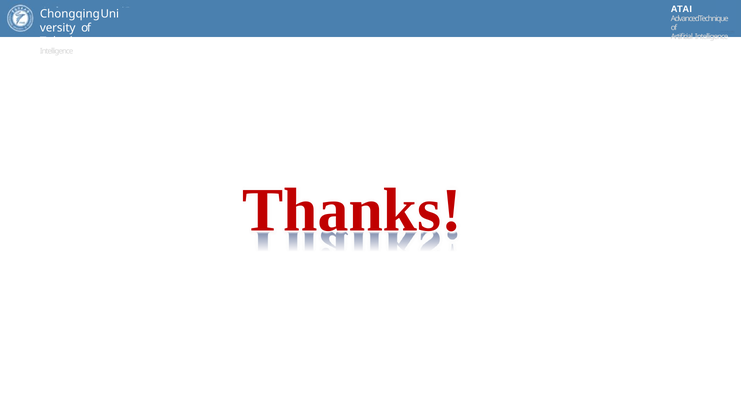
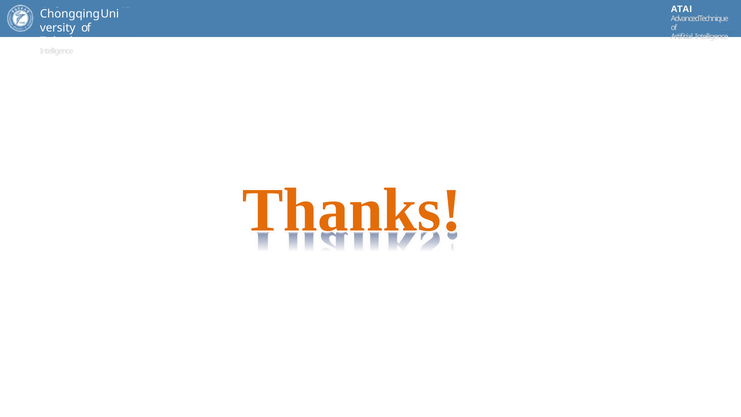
Thanks colour: red -> orange
